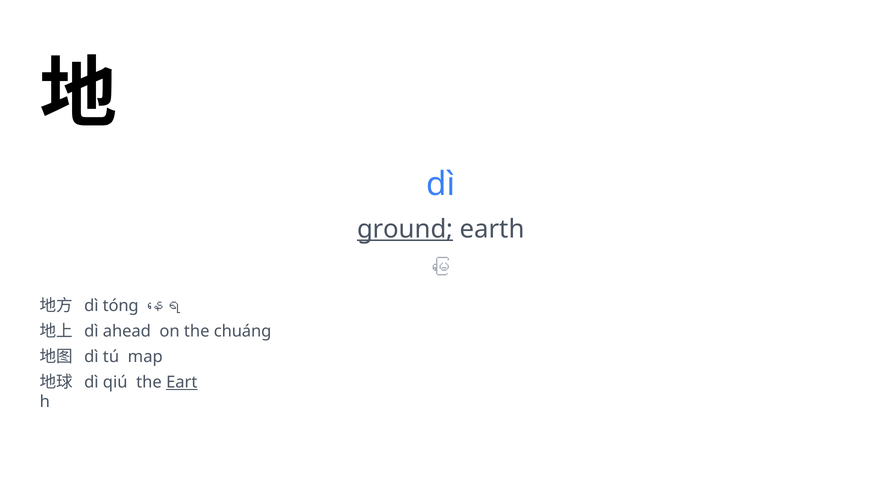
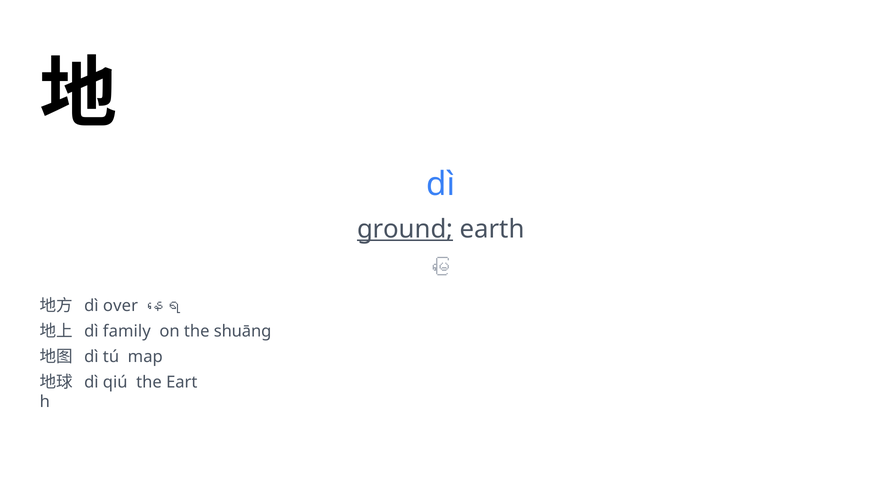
tóng: tóng -> over
ahead: ahead -> family
chuáng: chuáng -> shuāng
Eart underline: present -> none
